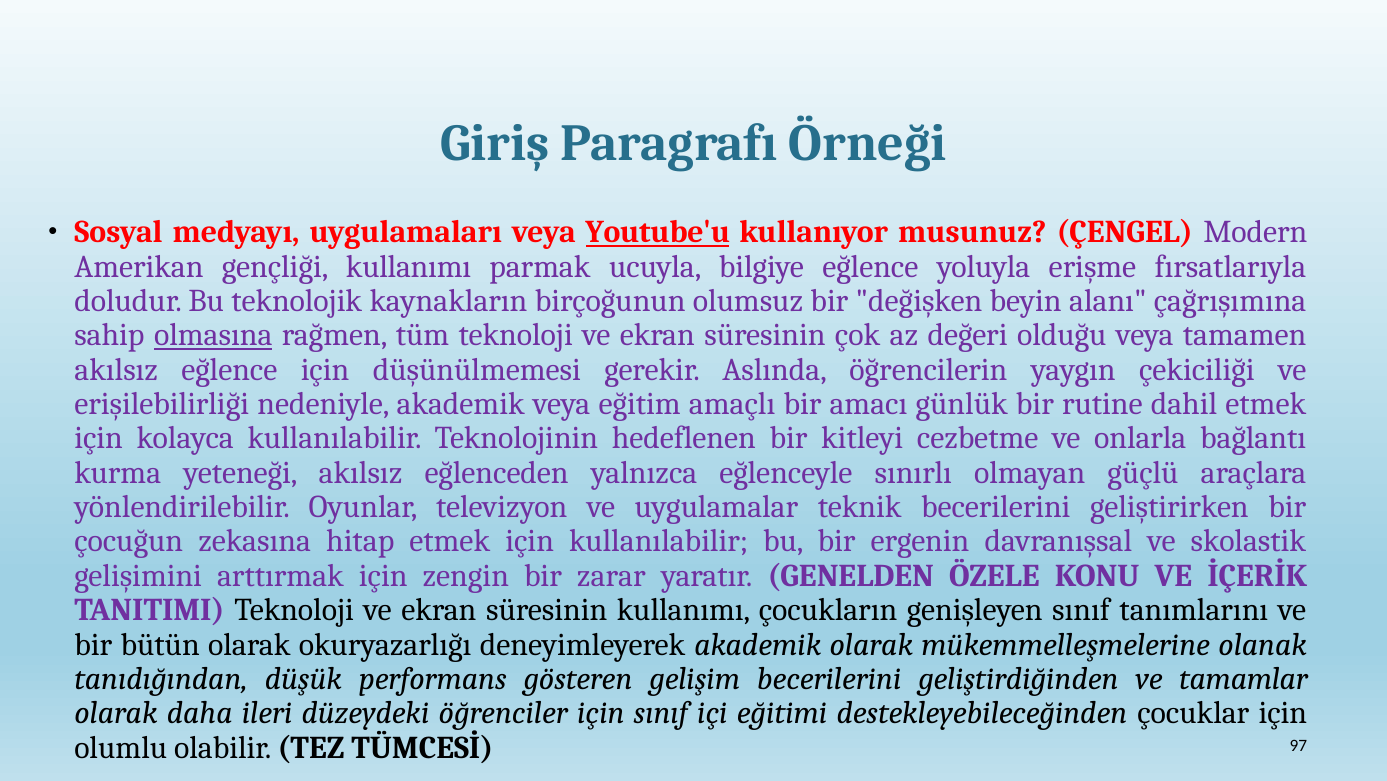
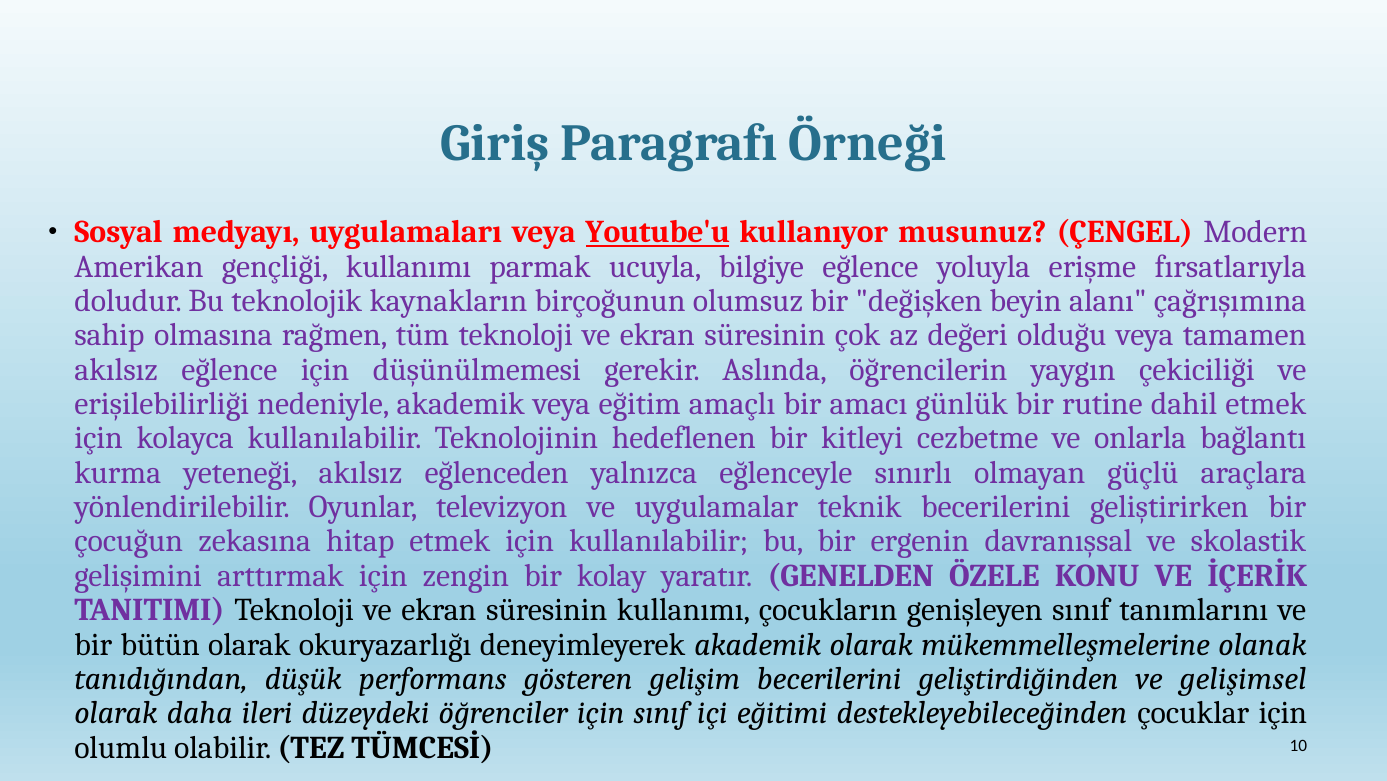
olmasına underline: present -> none
zarar: zarar -> kolay
tamamlar: tamamlar -> gelişimsel
97: 97 -> 10
